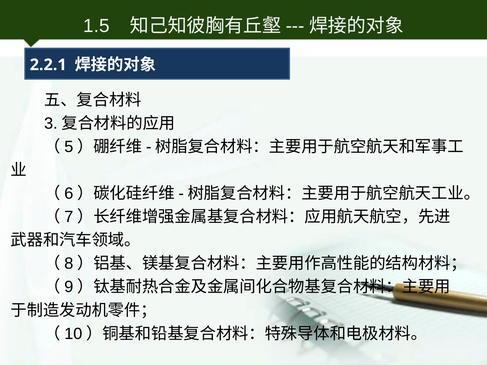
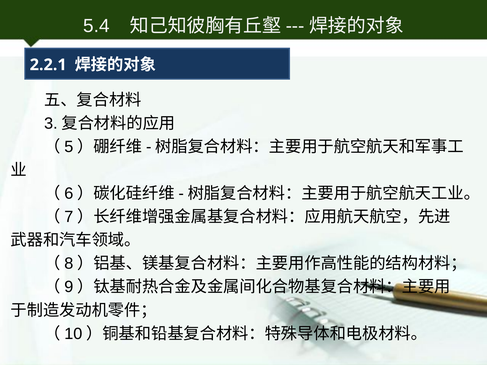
1.5: 1.5 -> 5.4
